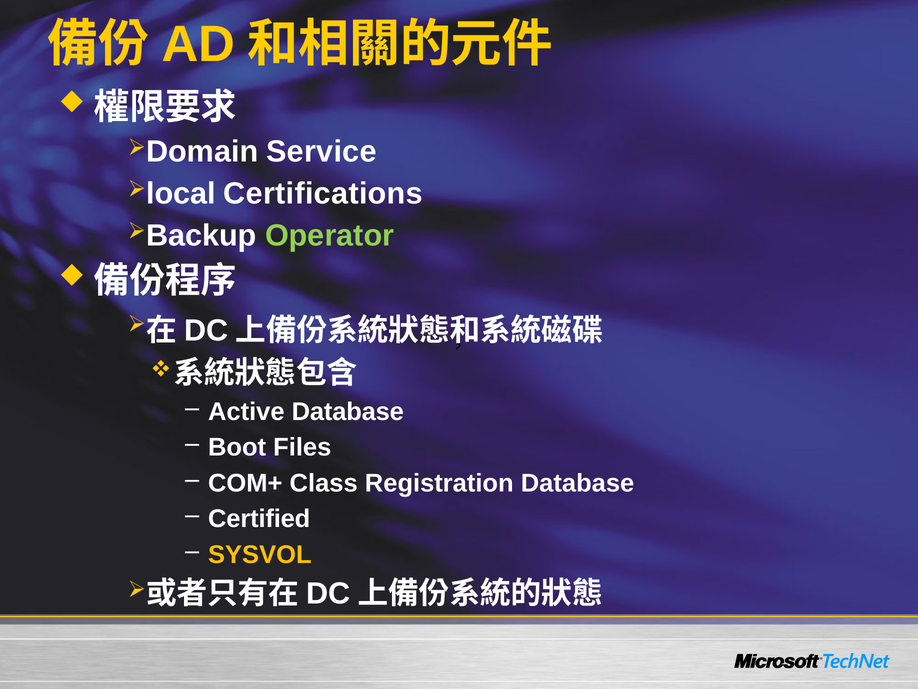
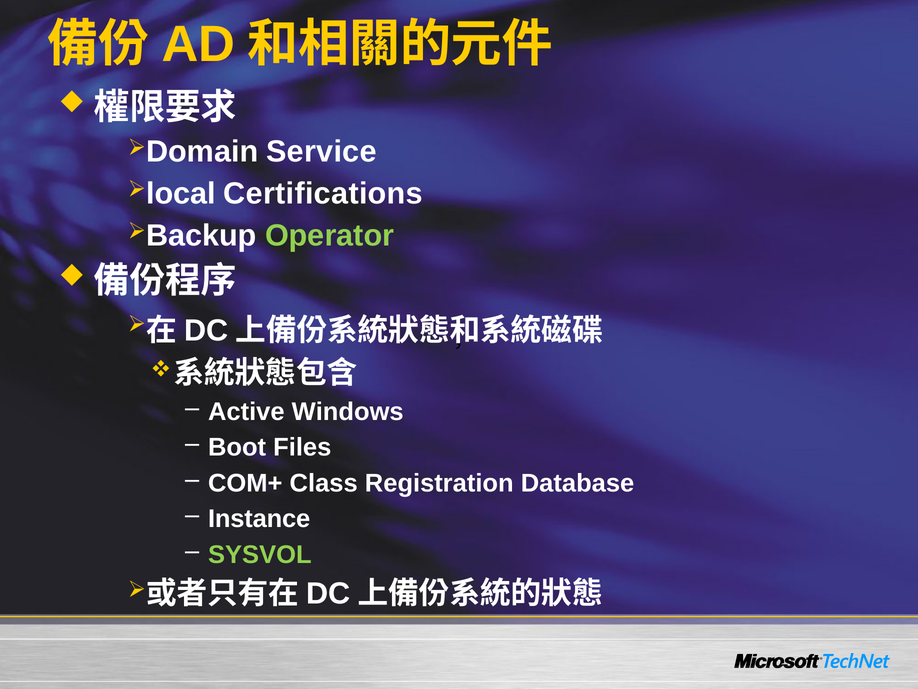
Active Database: Database -> Windows
Certified: Certified -> Instance
SYSVOL colour: yellow -> light green
